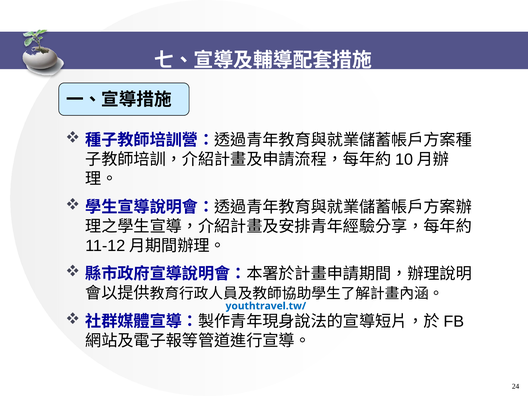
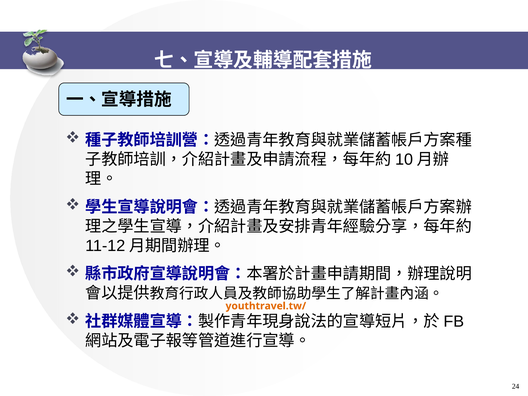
youthtravel.tw/ colour: blue -> orange
